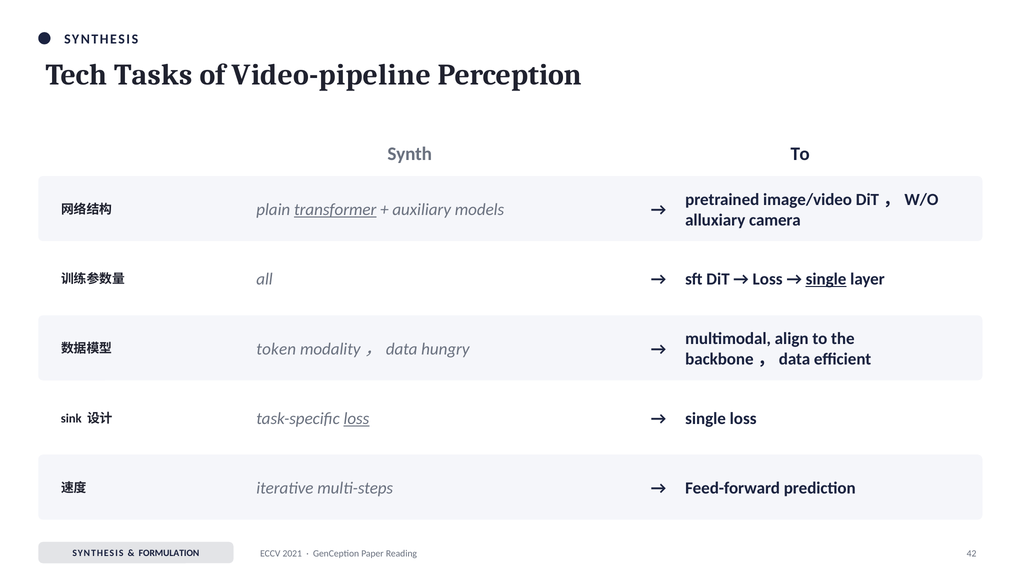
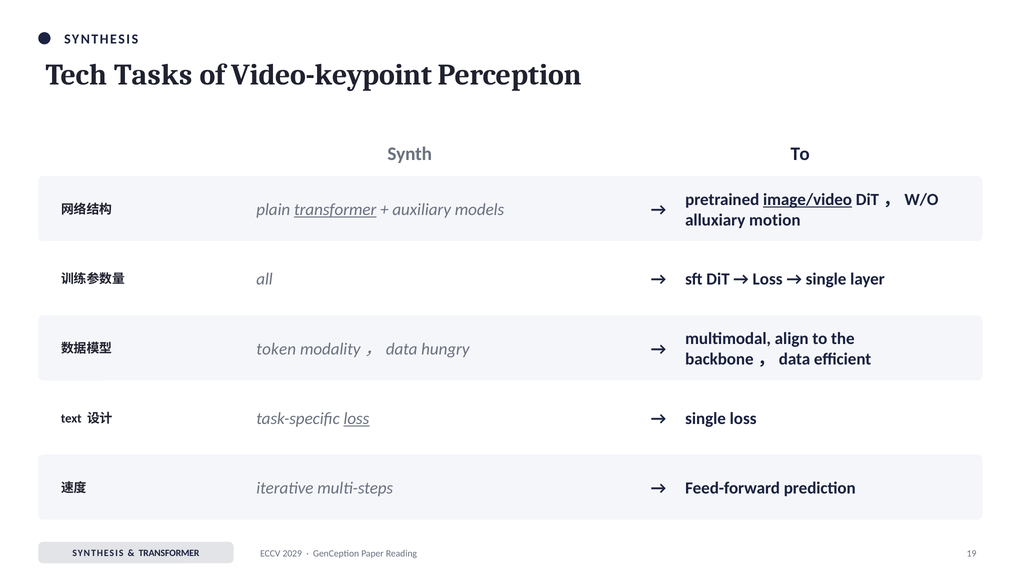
Video-pipeline: Video-pipeline -> Video-keypoint
image/video underline: none -> present
camera: camera -> motion
single at (826, 280) underline: present -> none
sink: sink -> text
FORMULATION at (169, 554): FORMULATION -> TRANSFORMER
2021: 2021 -> 2029
42: 42 -> 19
